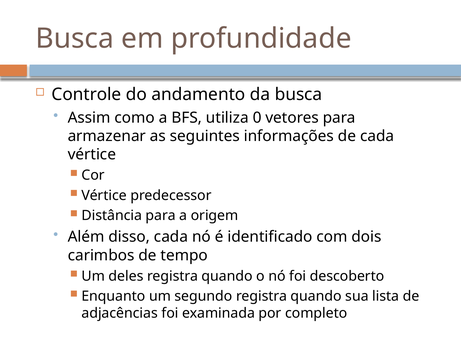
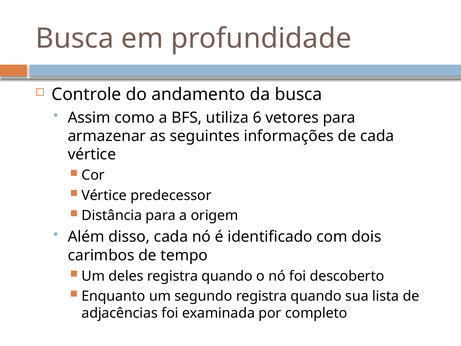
0: 0 -> 6
